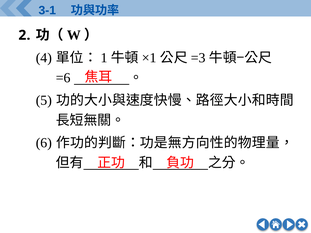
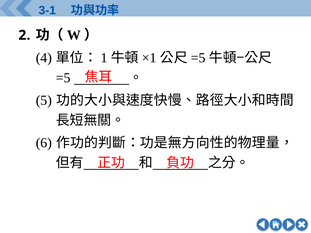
=3 at (198, 58): =3 -> =5
=6 at (63, 78): =6 -> =5
